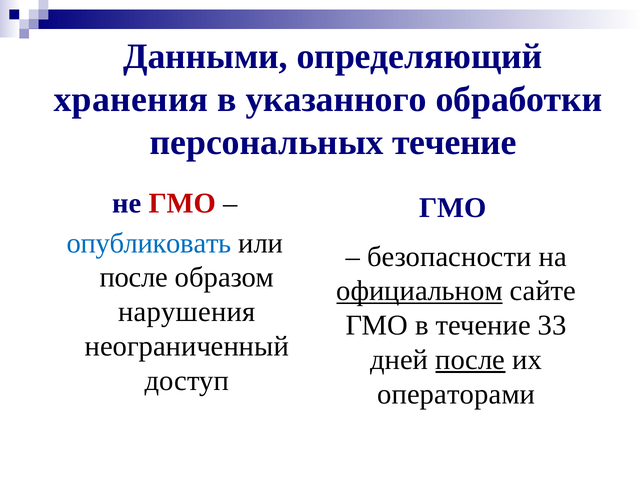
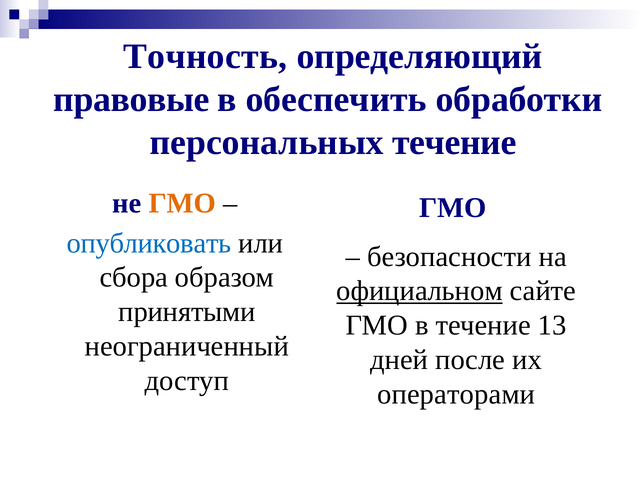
Данными: Данными -> Точность
хранения: хранения -> правовые
указанного: указанного -> обеспечить
ГМО at (182, 203) colour: red -> orange
после at (134, 278): после -> сбора
нарушения: нарушения -> принятыми
33: 33 -> 13
после at (470, 360) underline: present -> none
